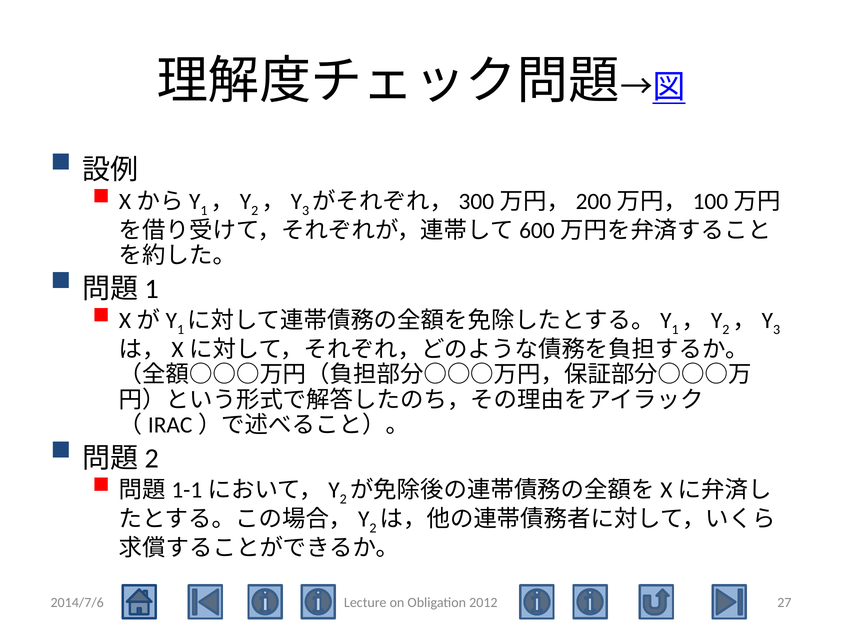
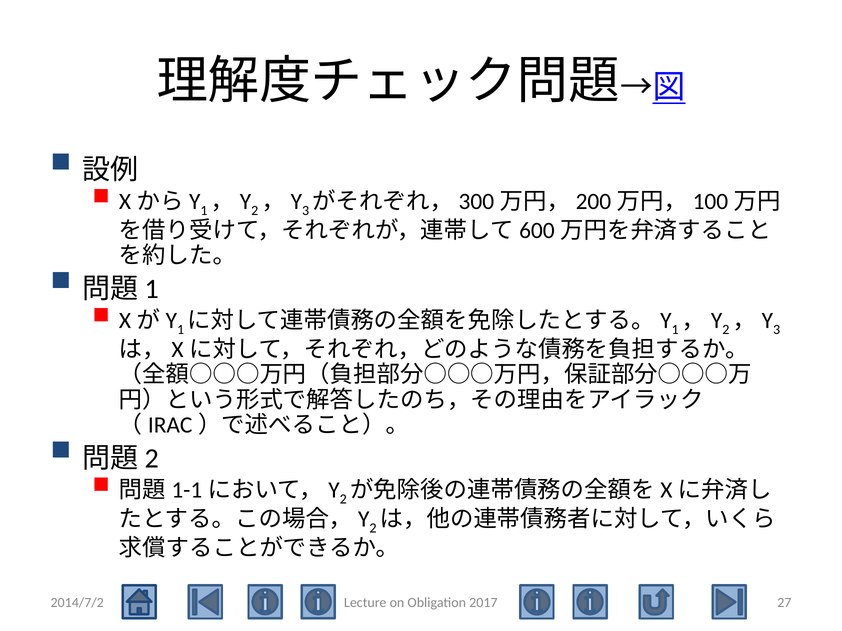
2012: 2012 -> 2017
2014/7/6: 2014/7/6 -> 2014/7/2
